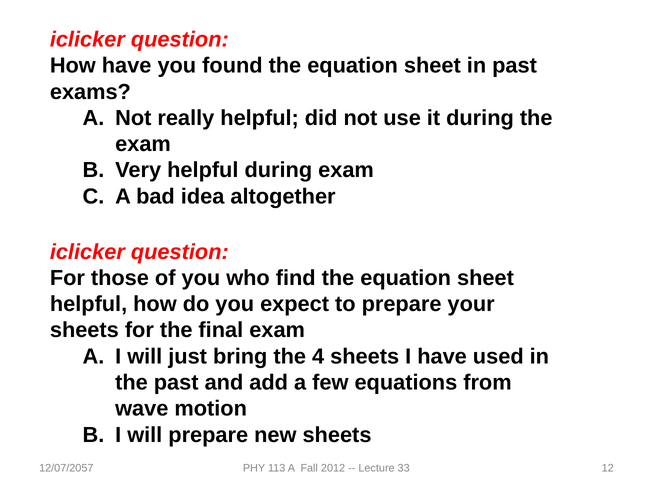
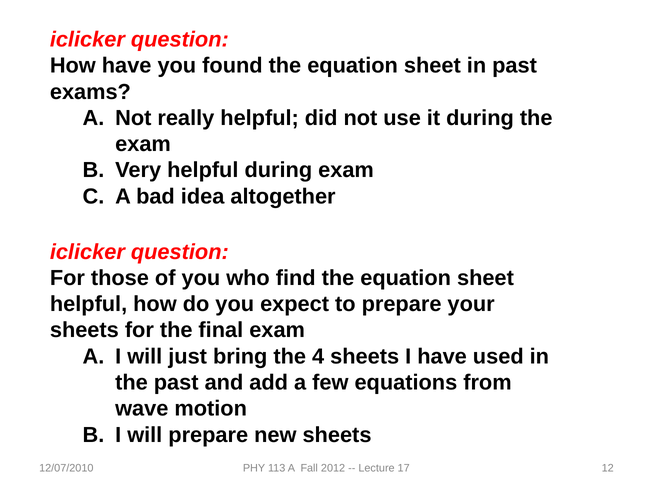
12/07/2057: 12/07/2057 -> 12/07/2010
33: 33 -> 17
